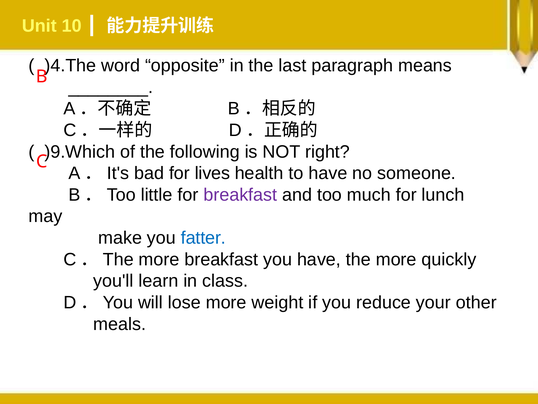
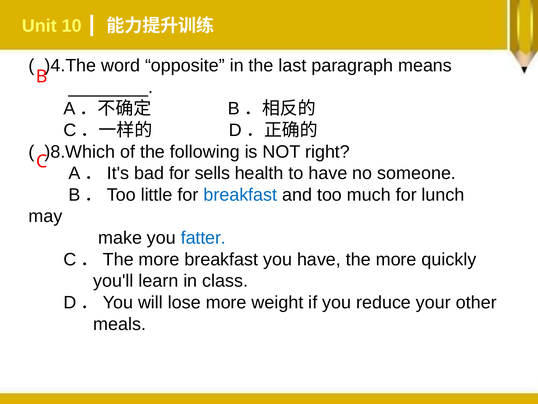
)9.Which: )9.Which -> )8.Which
lives: lives -> sells
breakfast at (240, 195) colour: purple -> blue
